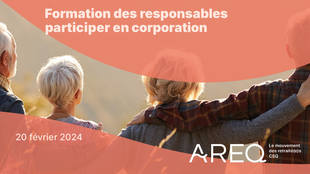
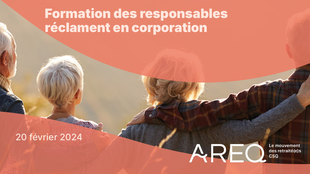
participer: participer -> réclament
